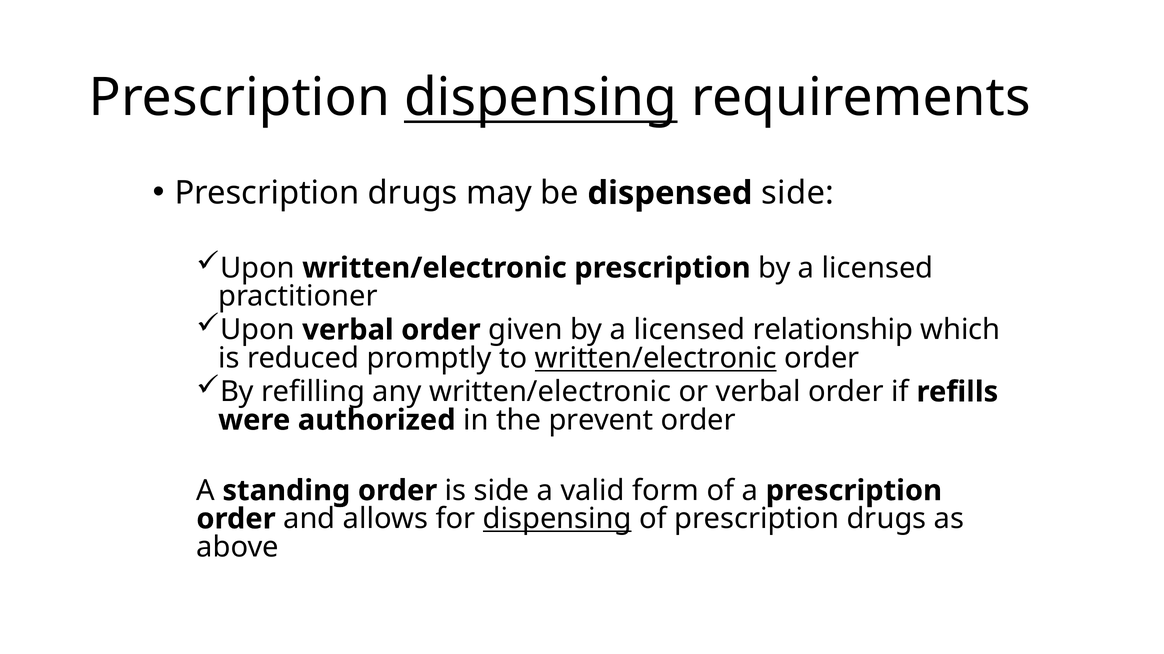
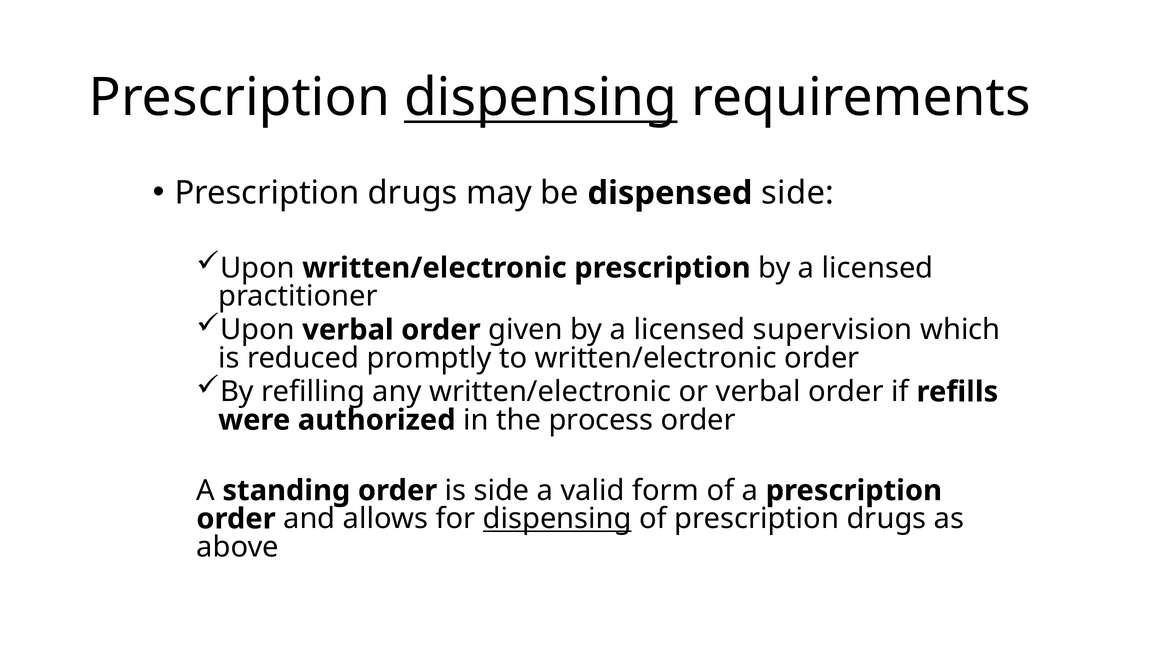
relationship: relationship -> supervision
written/electronic at (656, 359) underline: present -> none
prevent: prevent -> process
